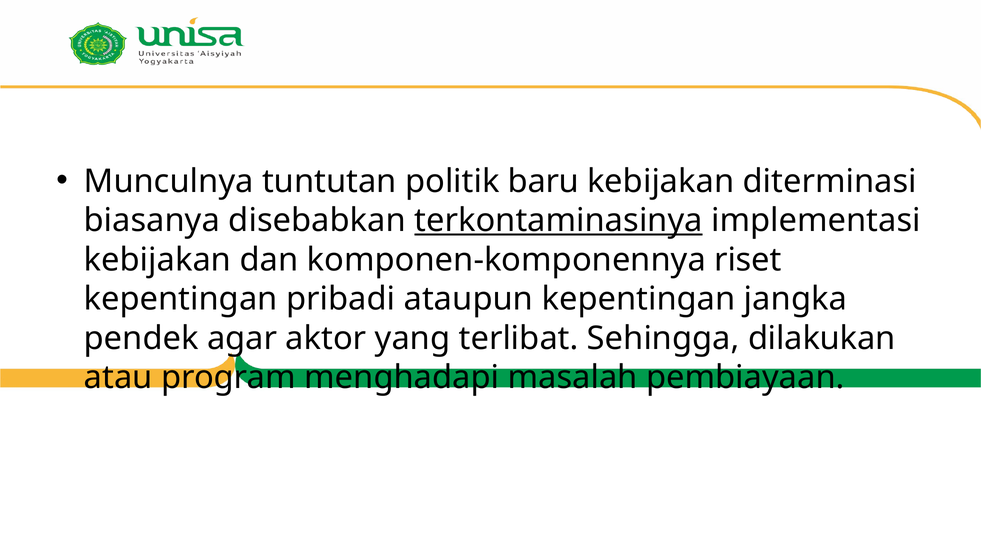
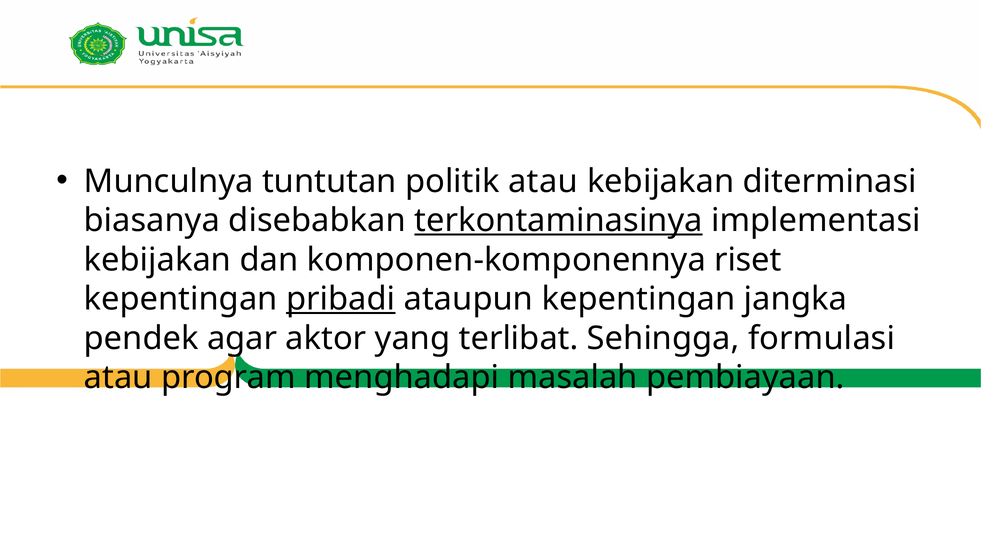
politik baru: baru -> atau
pribadi underline: none -> present
dilakukan: dilakukan -> formulasi
